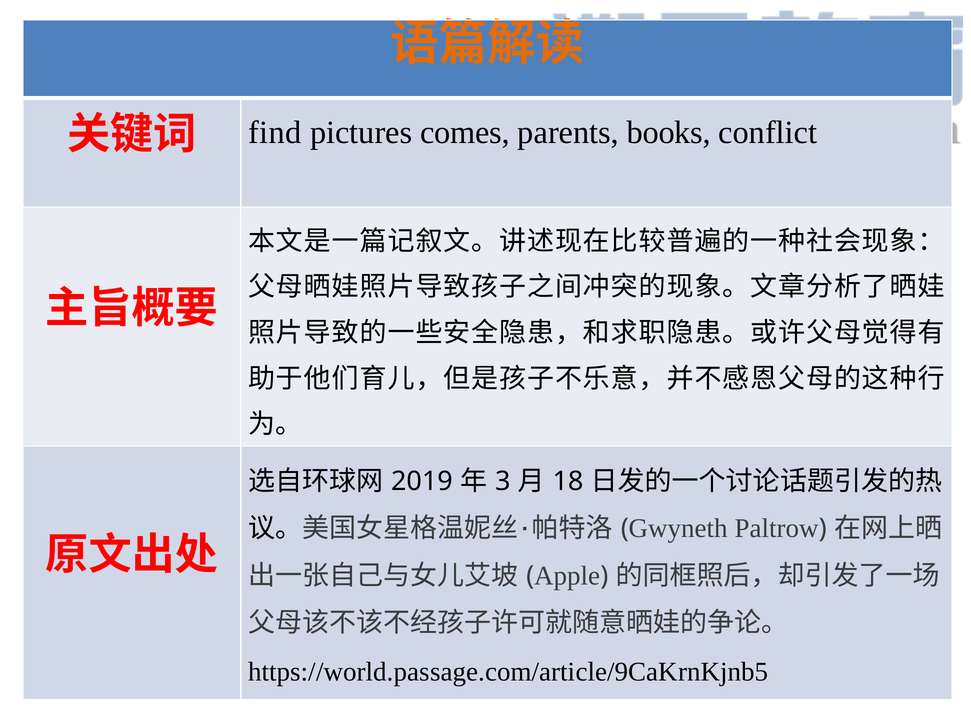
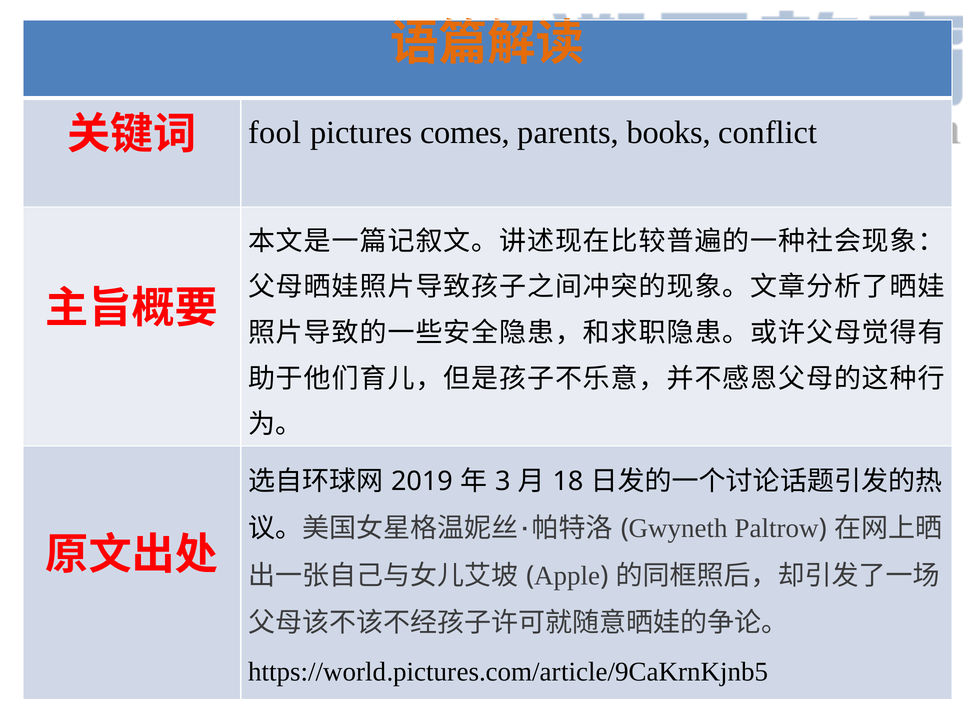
find: find -> fool
https://world.passage.com/article/9CaKrnKjnb5: https://world.passage.com/article/9CaKrnKjnb5 -> https://world.pictures.com/article/9CaKrnKjnb5
